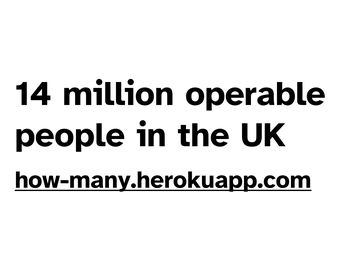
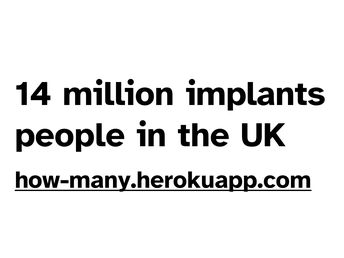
operable: operable -> implants
